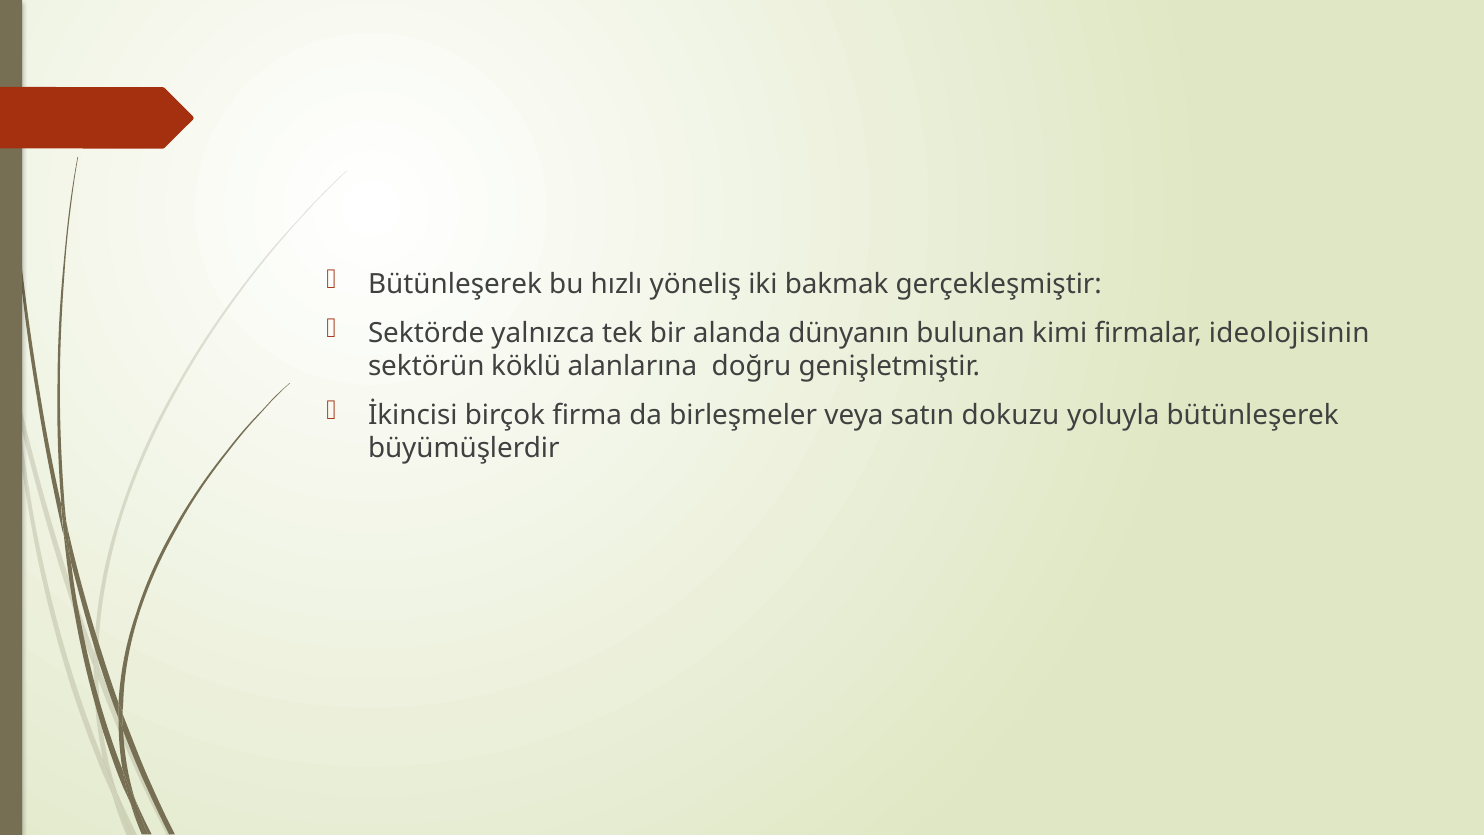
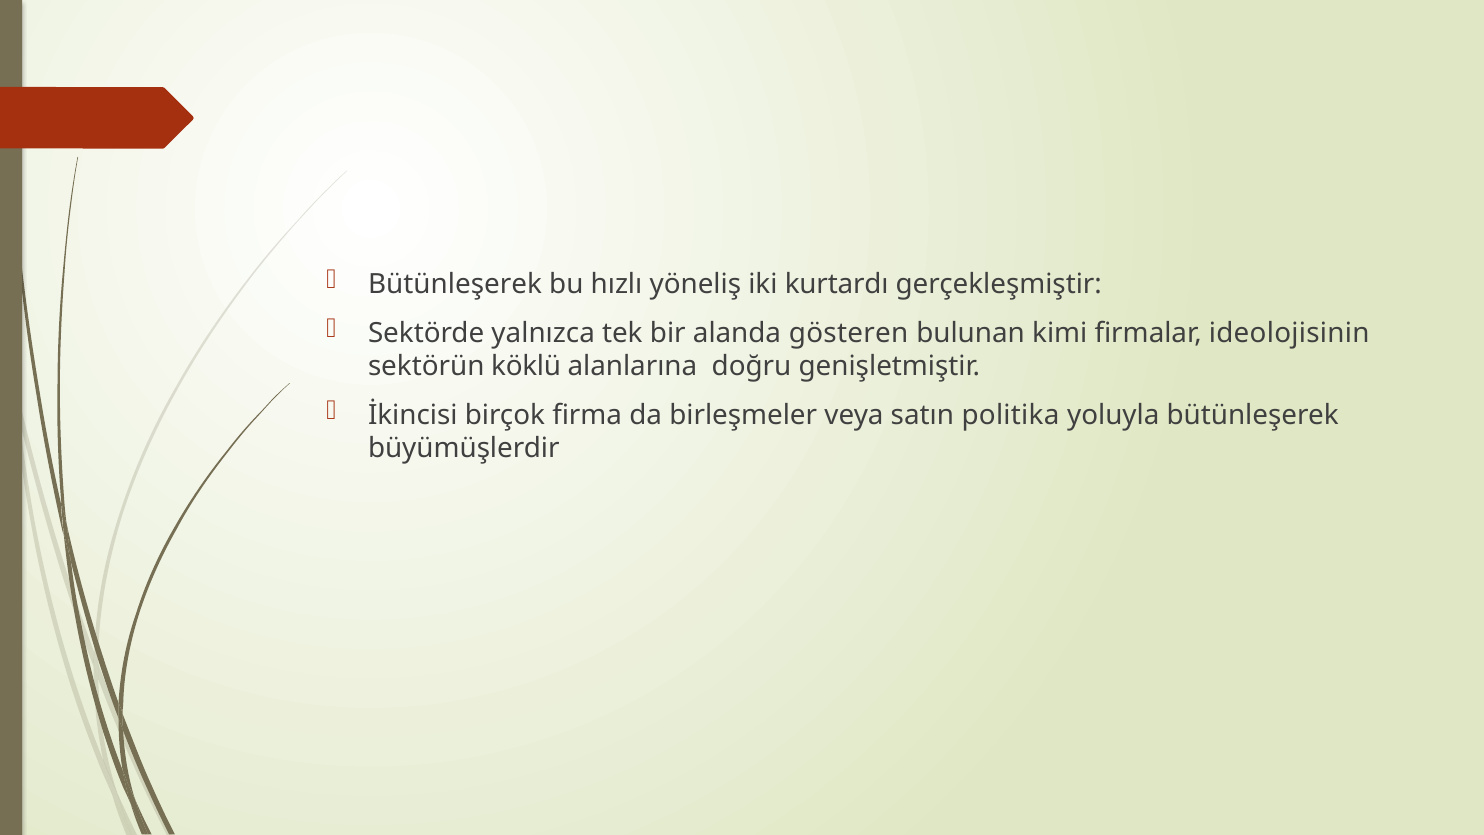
bakmak: bakmak -> kurtardı
dünyanın: dünyanın -> gösteren
dokuzu: dokuzu -> politika
